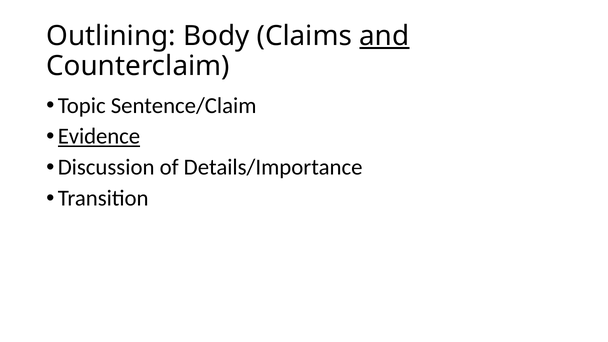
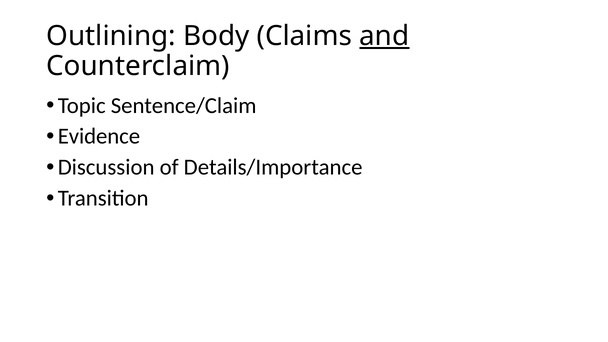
Evidence underline: present -> none
